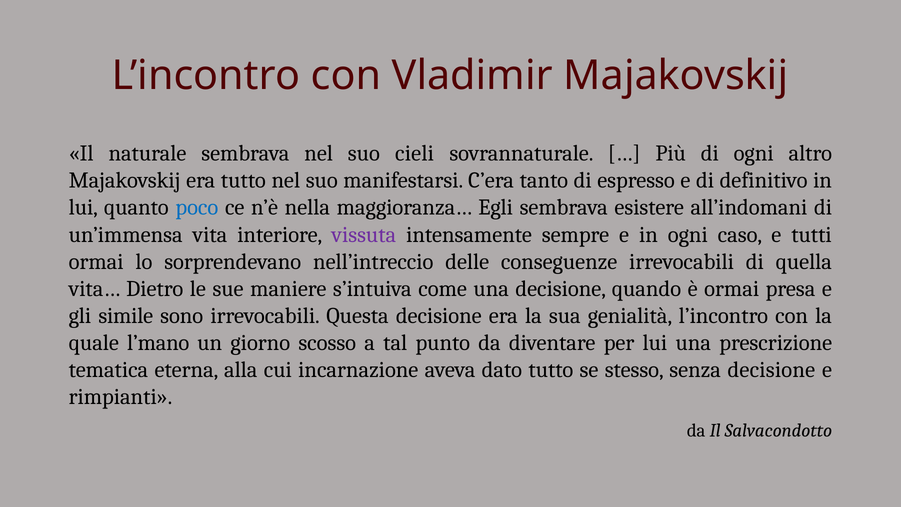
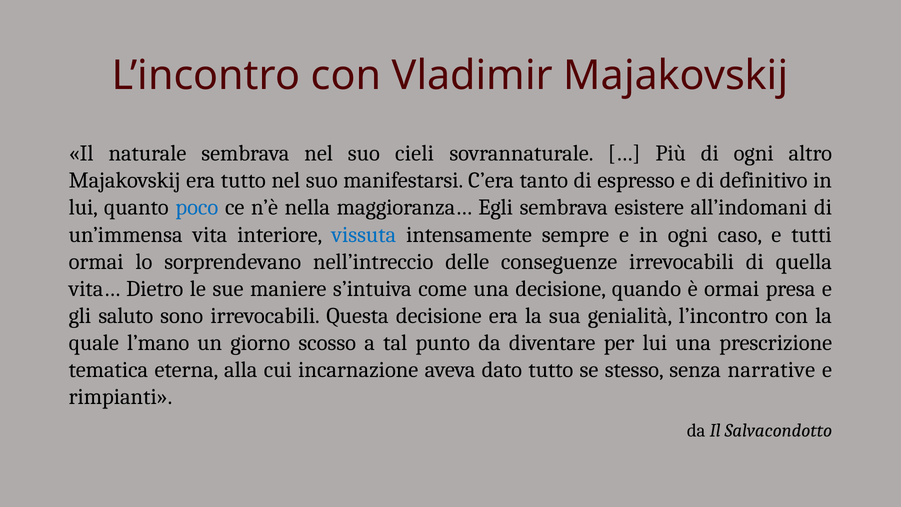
vissuta colour: purple -> blue
simile: simile -> saluto
senza decisione: decisione -> narrative
